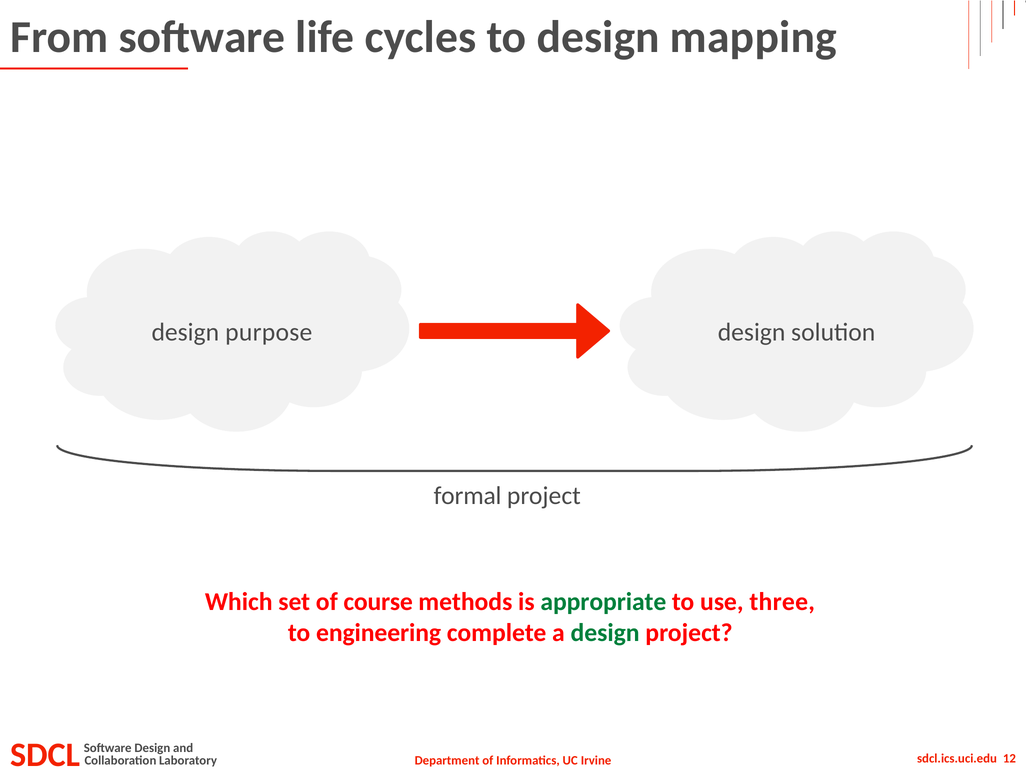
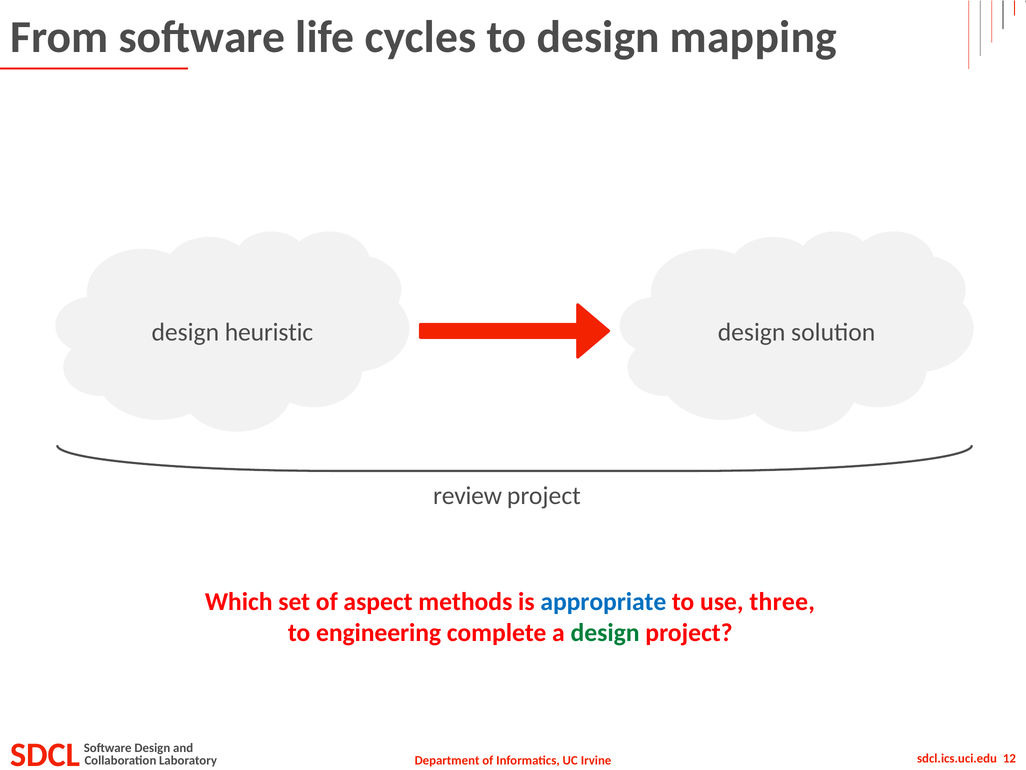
purpose: purpose -> heuristic
formal: formal -> review
course: course -> aspect
appropriate colour: green -> blue
